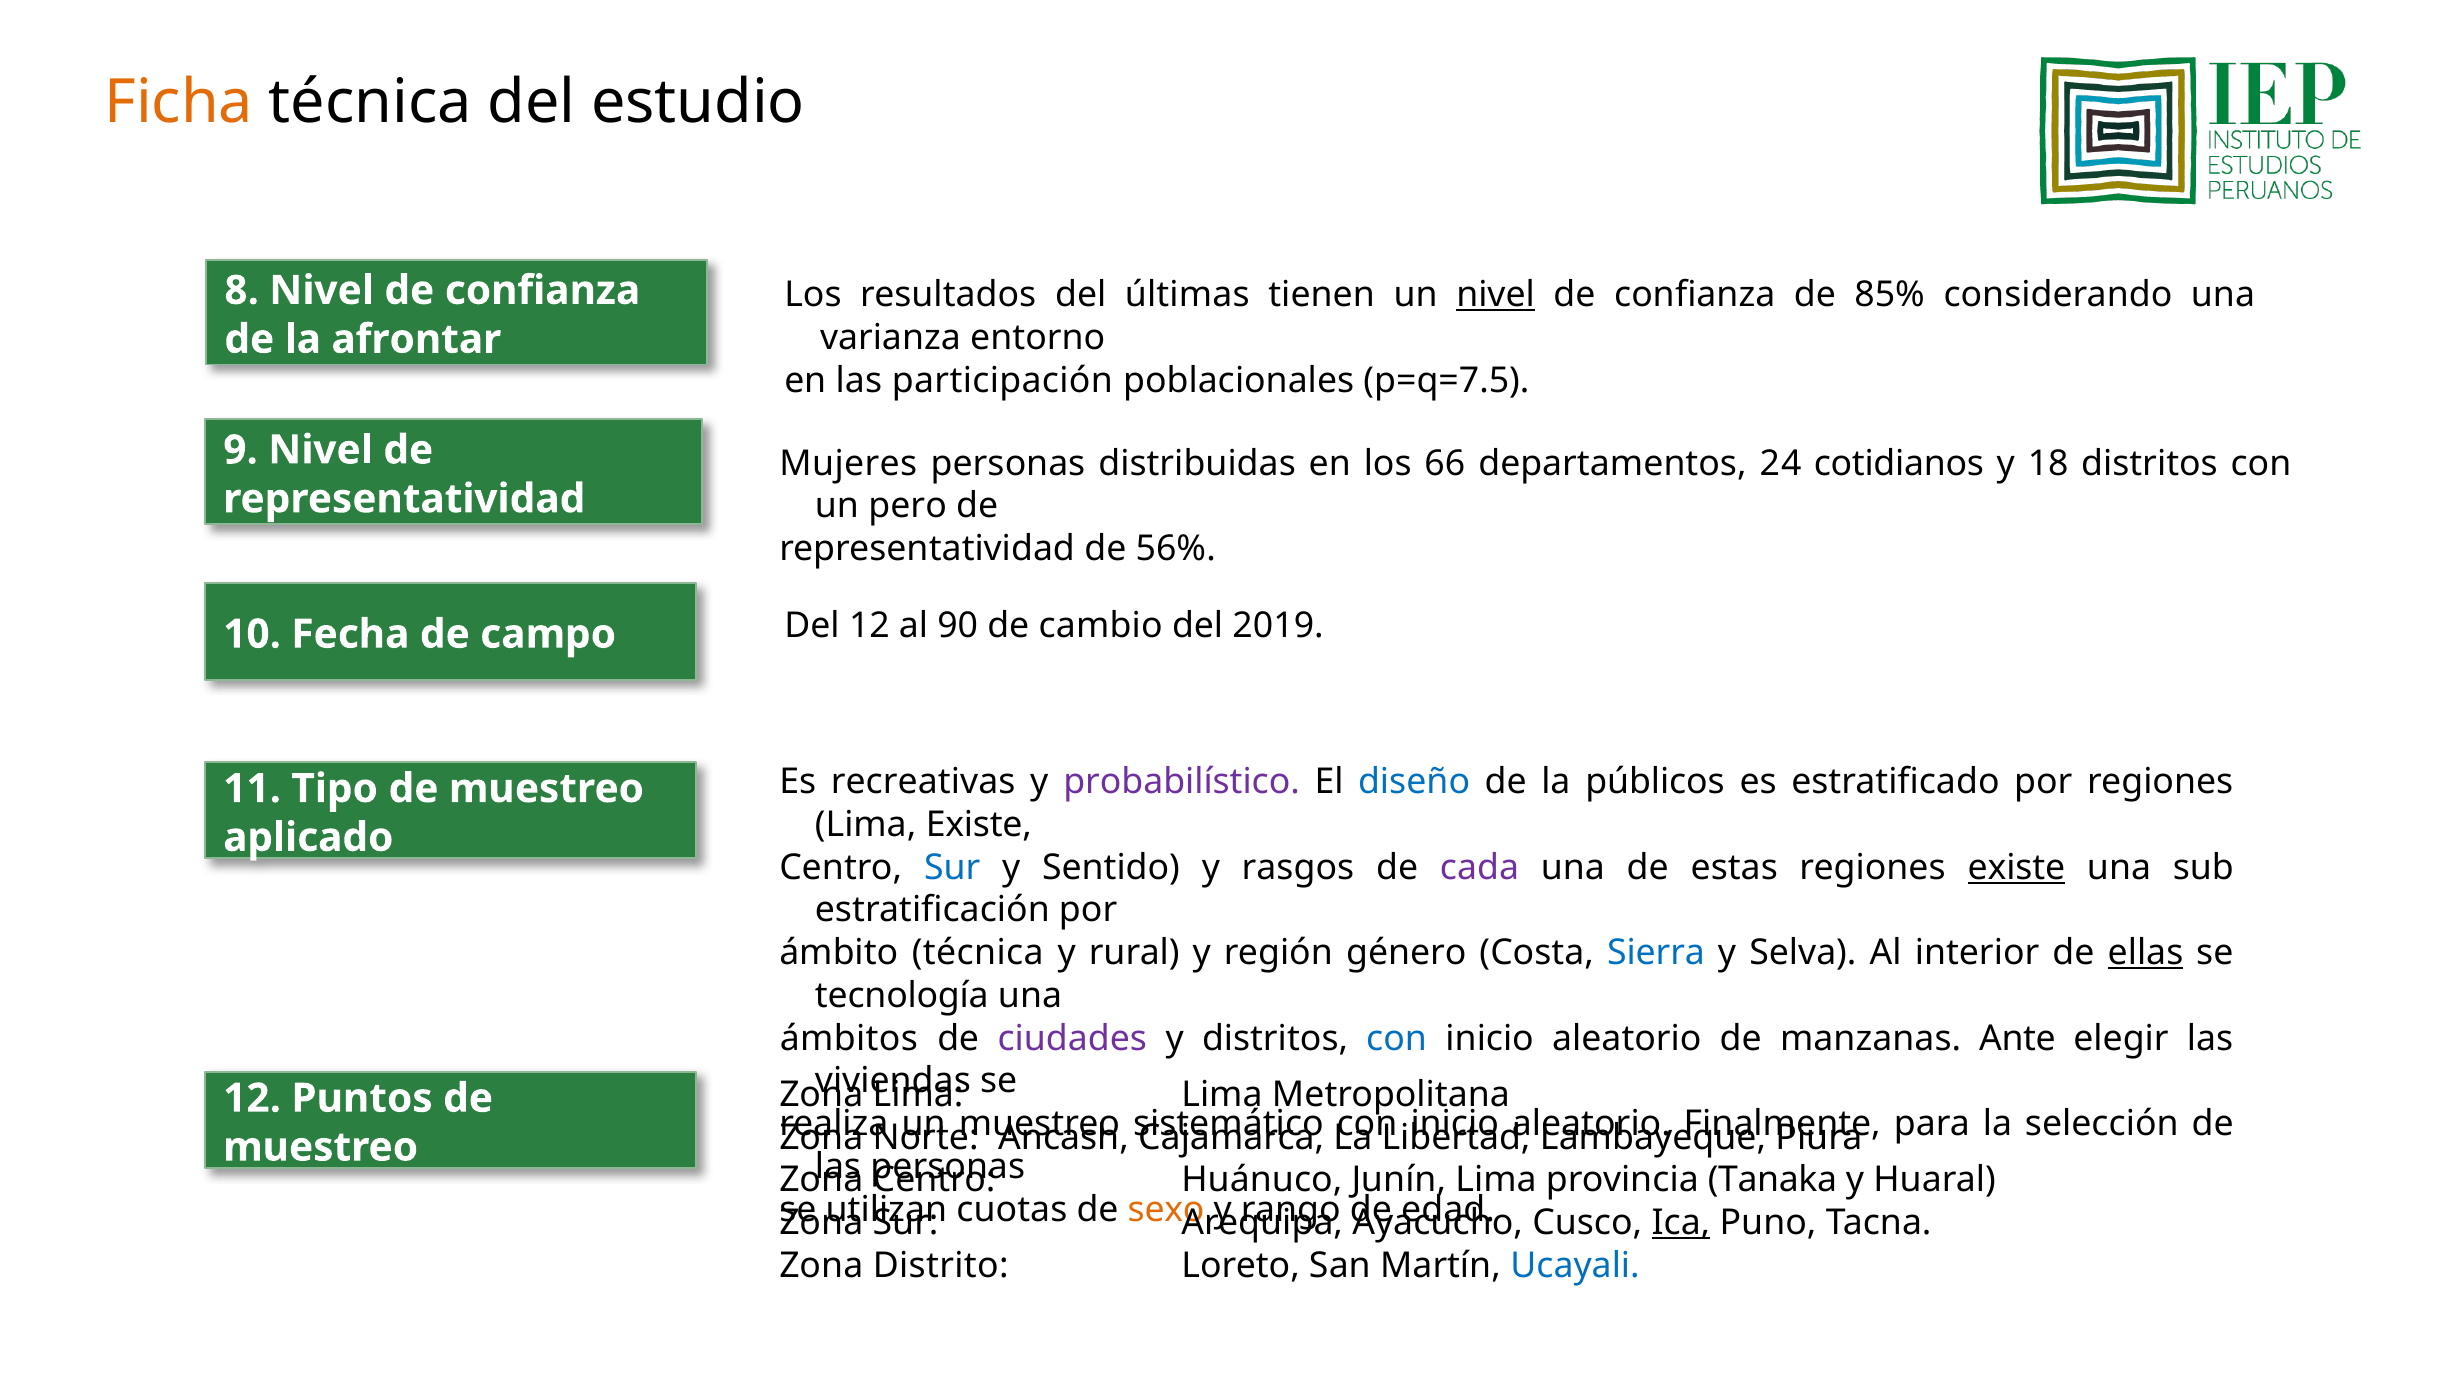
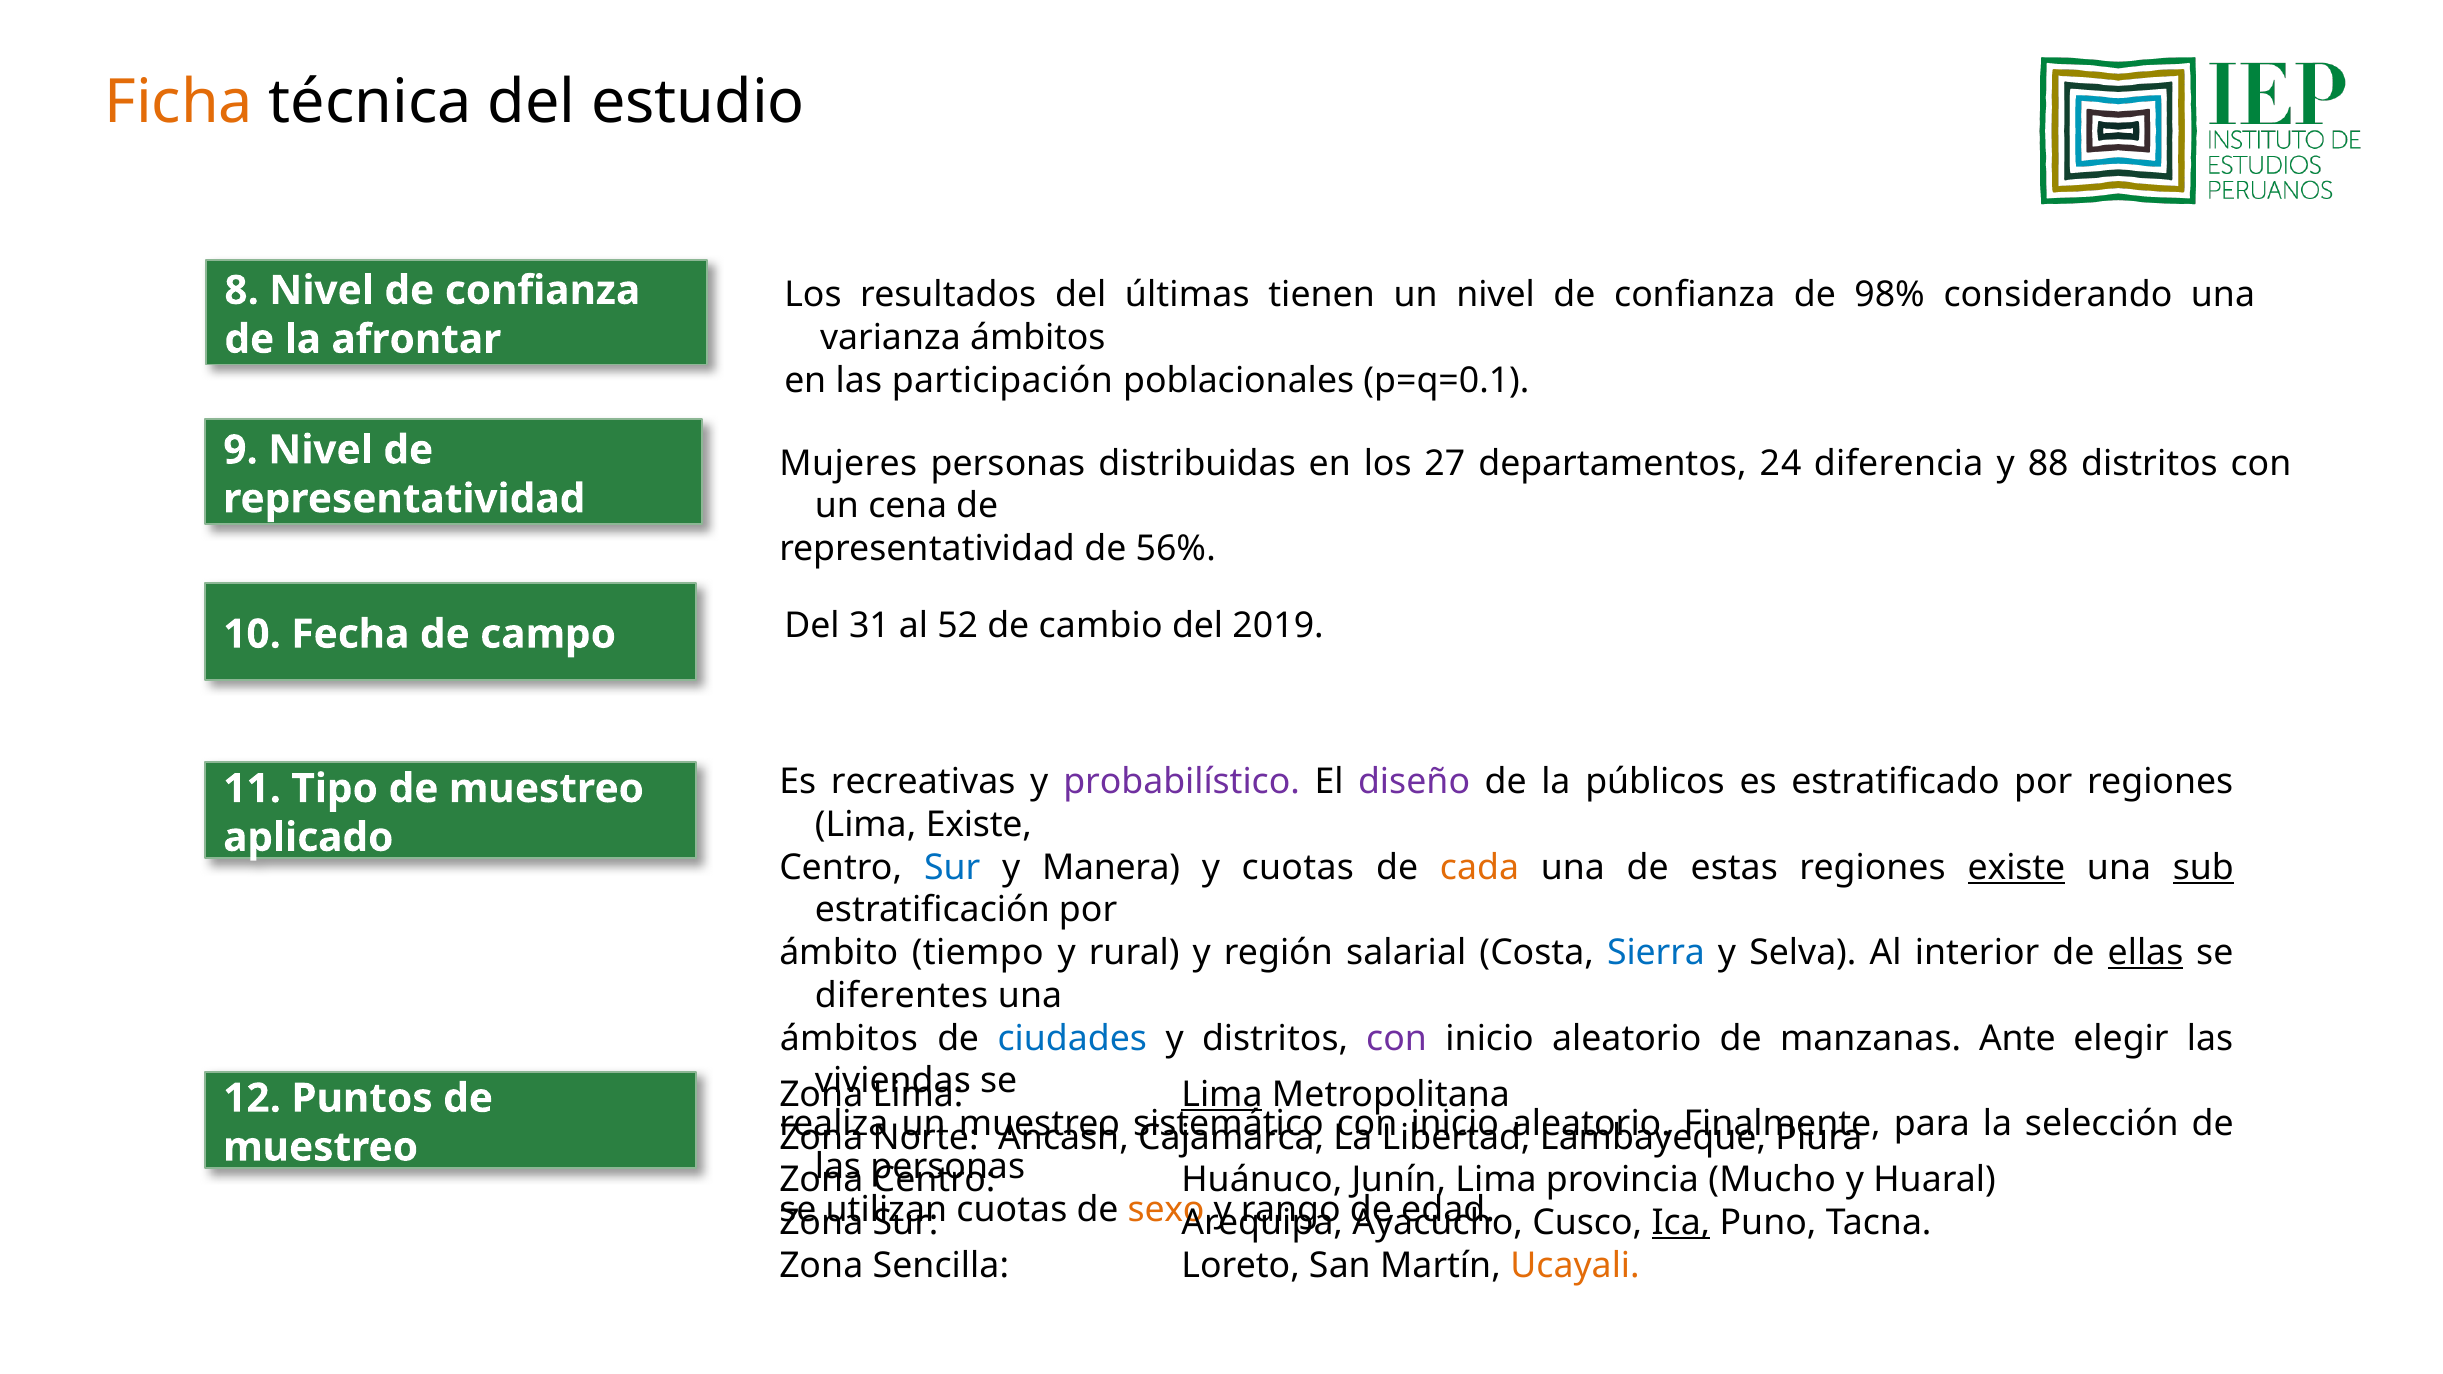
nivel at (1496, 295) underline: present -> none
85%: 85% -> 98%
varianza entorno: entorno -> ámbitos
p=q=7.5: p=q=7.5 -> p=q=0.1
66: 66 -> 27
cotidianos: cotidianos -> diferencia
18: 18 -> 88
pero: pero -> cena
Del 12: 12 -> 31
90: 90 -> 52
diseño colour: blue -> purple
Sentido: Sentido -> Manera
y rasgos: rasgos -> cuotas
cada colour: purple -> orange
sub underline: none -> present
ámbito técnica: técnica -> tiempo
género: género -> salarial
tecnología: tecnología -> diferentes
ciudades colour: purple -> blue
con at (1397, 1039) colour: blue -> purple
Lima at (1222, 1095) underline: none -> present
Tanaka: Tanaka -> Mucho
Distrito: Distrito -> Sencilla
Ucayali colour: blue -> orange
